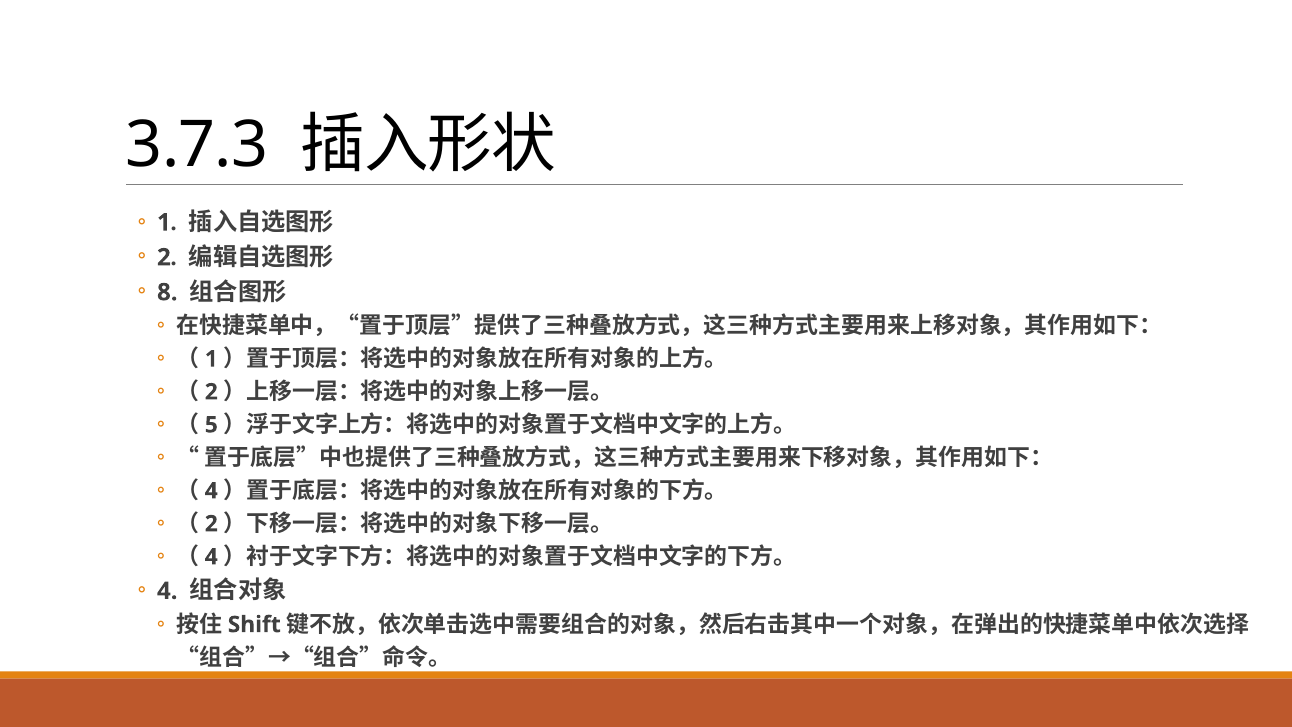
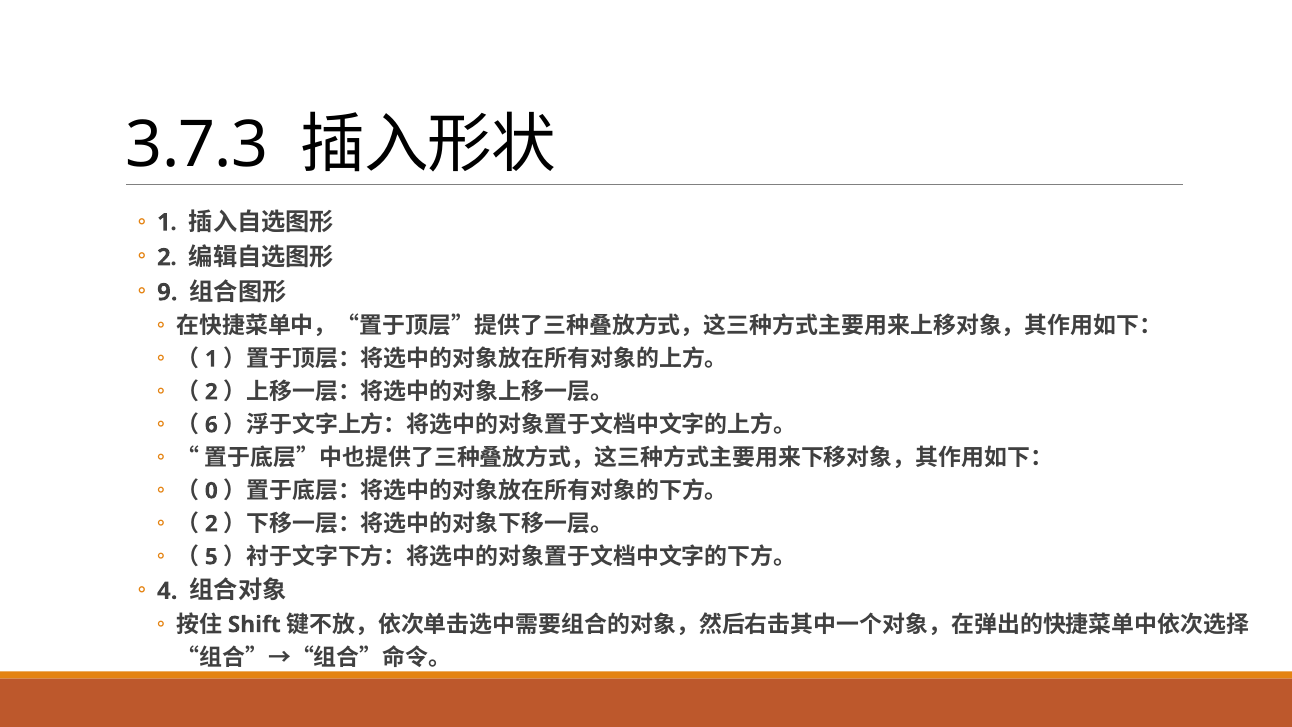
8: 8 -> 9
5: 5 -> 6
4 at (211, 491): 4 -> 0
4 at (211, 557): 4 -> 5
